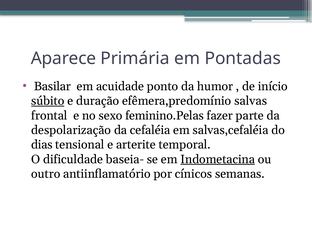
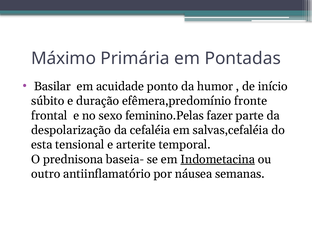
Aparece: Aparece -> Máximo
súbito underline: present -> none
salvas: salvas -> fronte
dias: dias -> esta
dificuldade: dificuldade -> prednisona
cínicos: cínicos -> náusea
